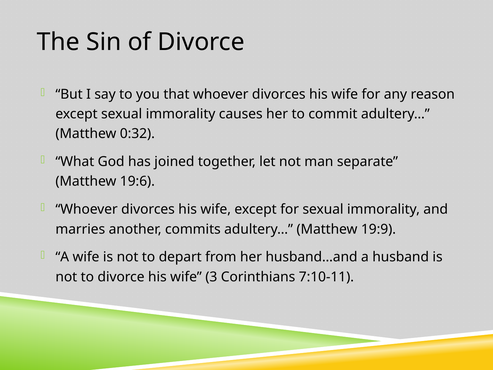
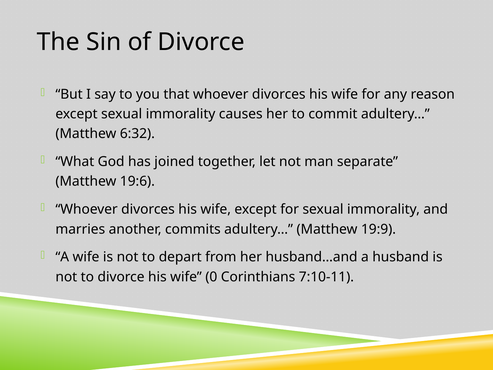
0:32: 0:32 -> 6:32
3: 3 -> 0
